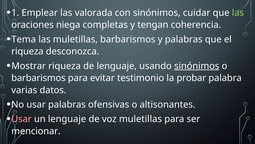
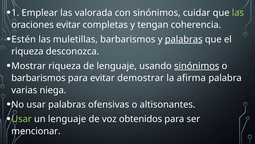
oraciones niega: niega -> evitar
Tema: Tema -> Estén
palabras at (184, 39) underline: none -> present
testimonio: testimonio -> demostrar
probar: probar -> afirma
datos: datos -> niega
Usar at (22, 119) colour: pink -> light green
voz muletillas: muletillas -> obtenidos
